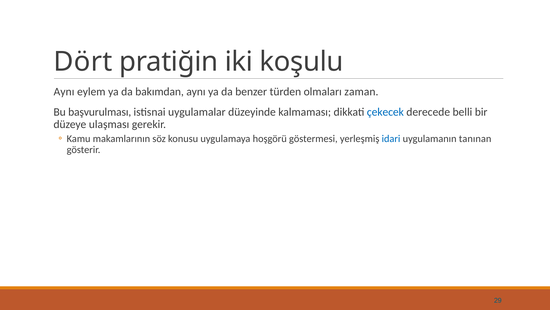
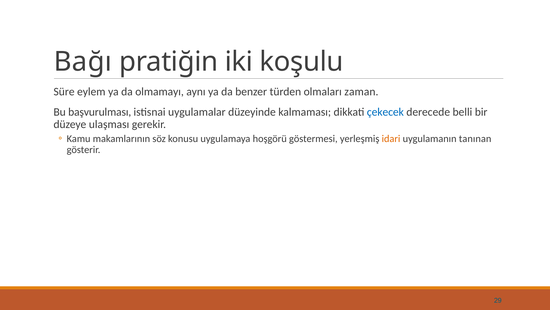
Dört: Dört -> Bağı
Aynı at (64, 91): Aynı -> Süre
bakımdan: bakımdan -> olmamayı
idari colour: blue -> orange
